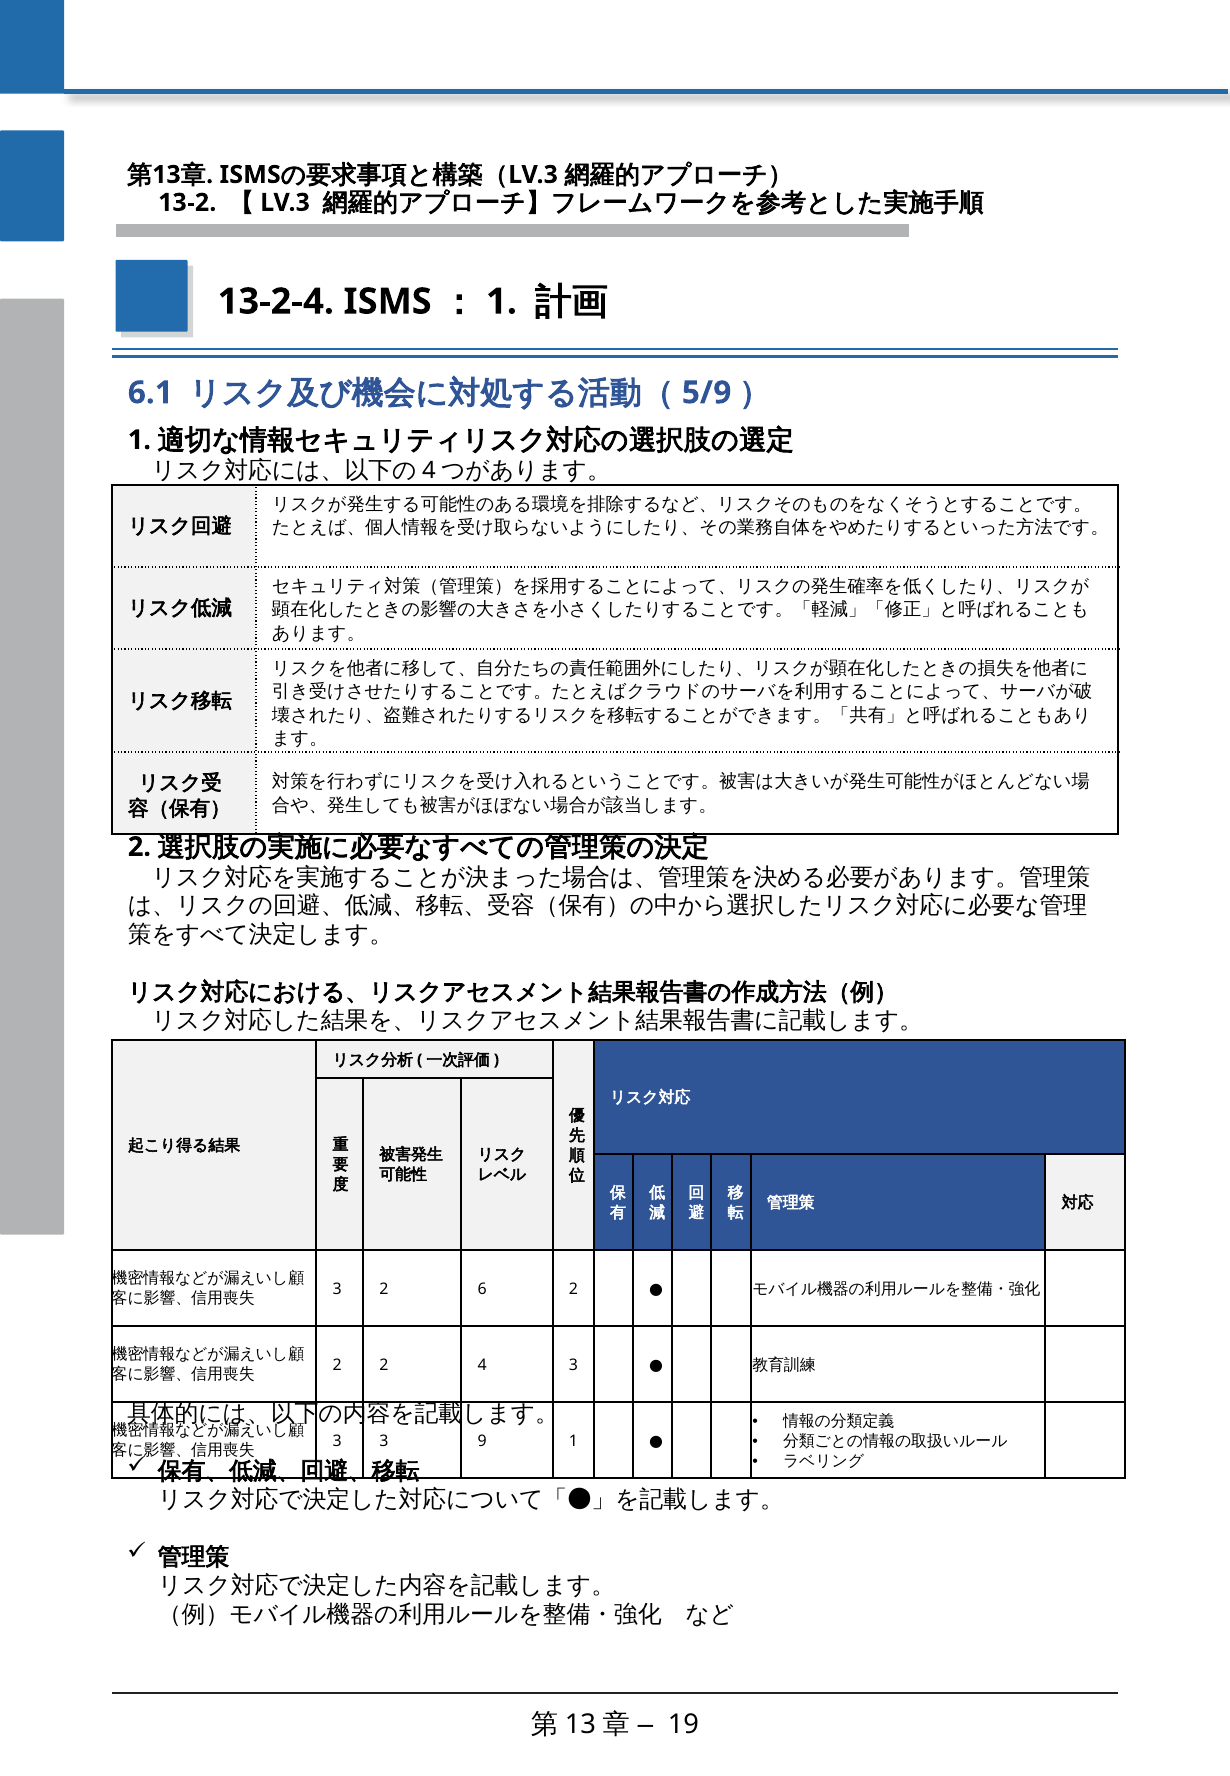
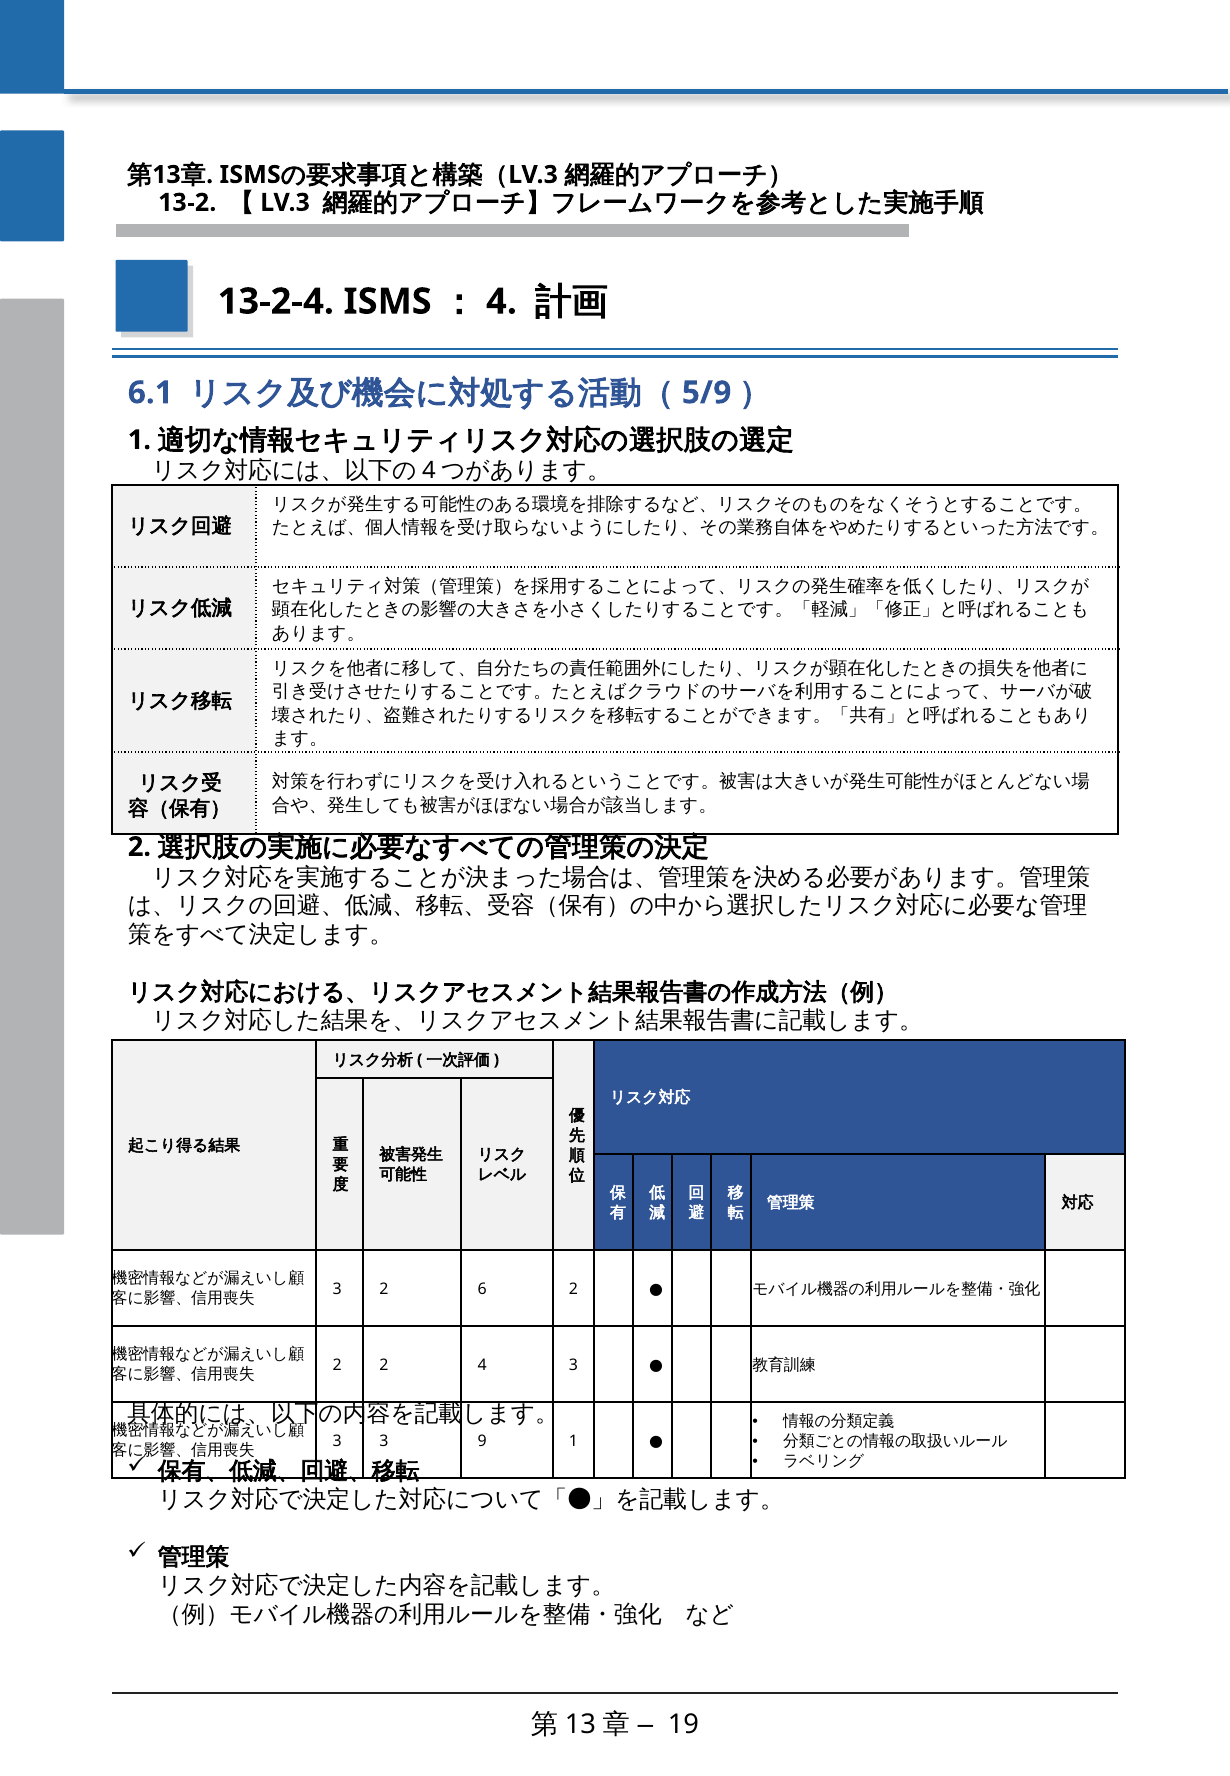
1 at (502, 302): 1 -> 4
